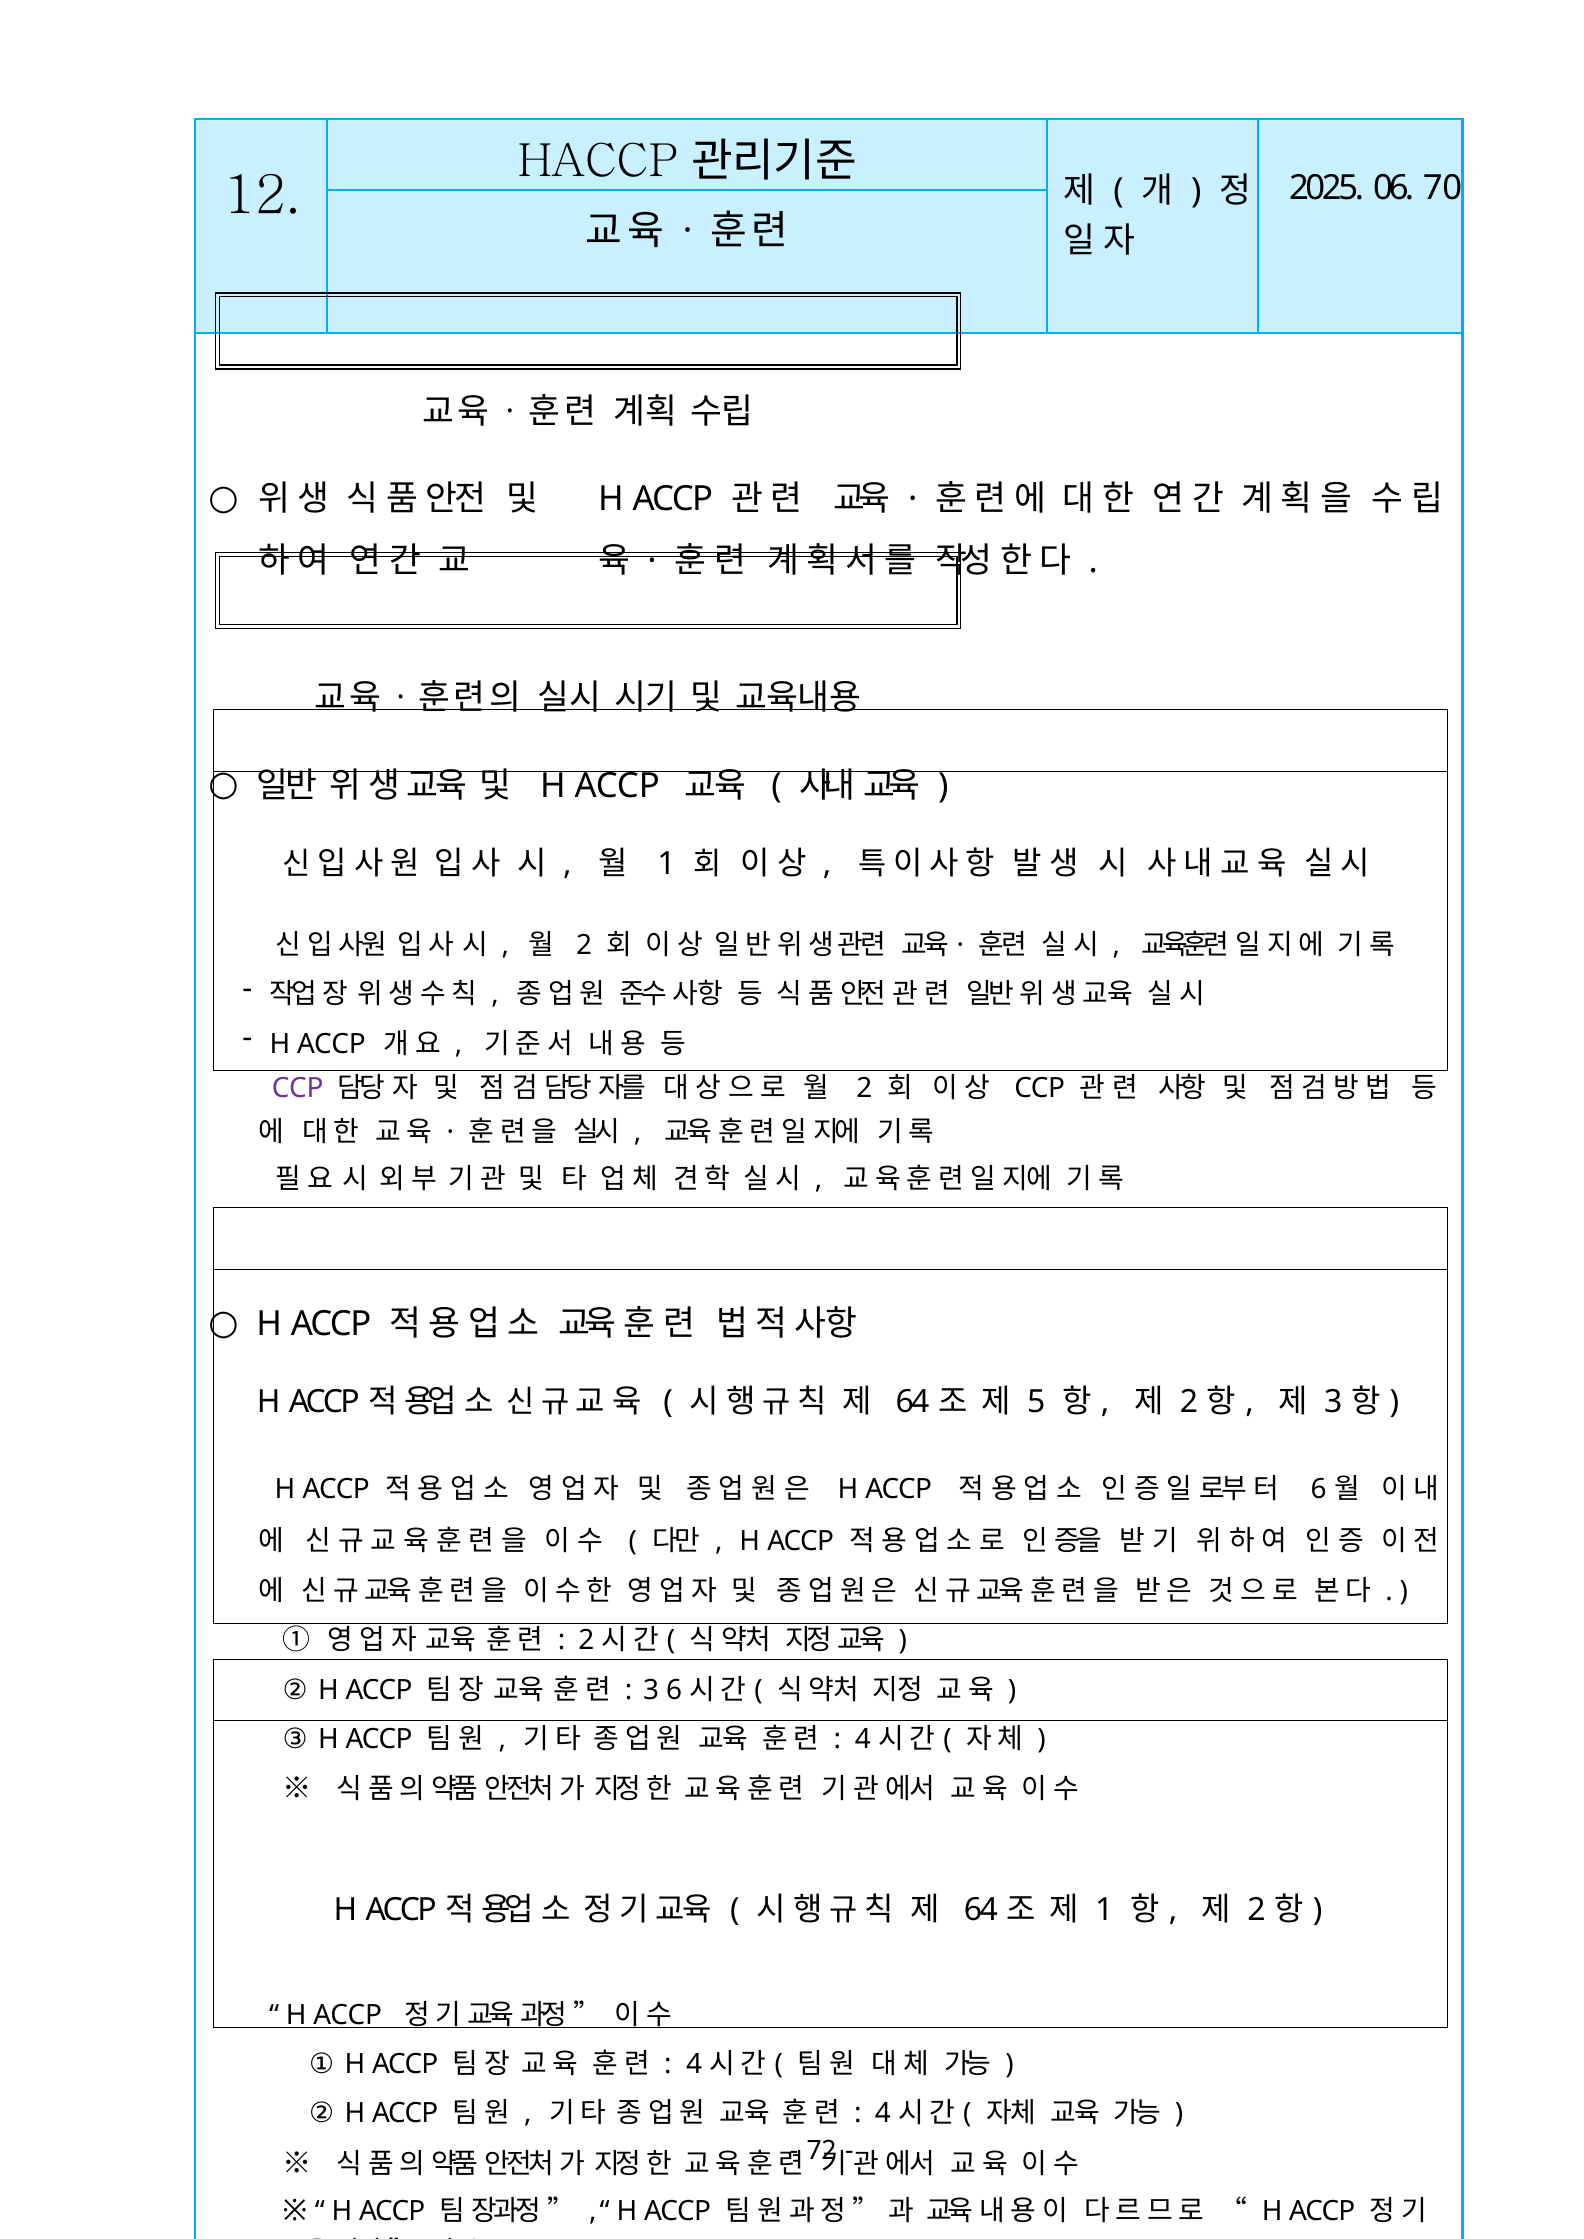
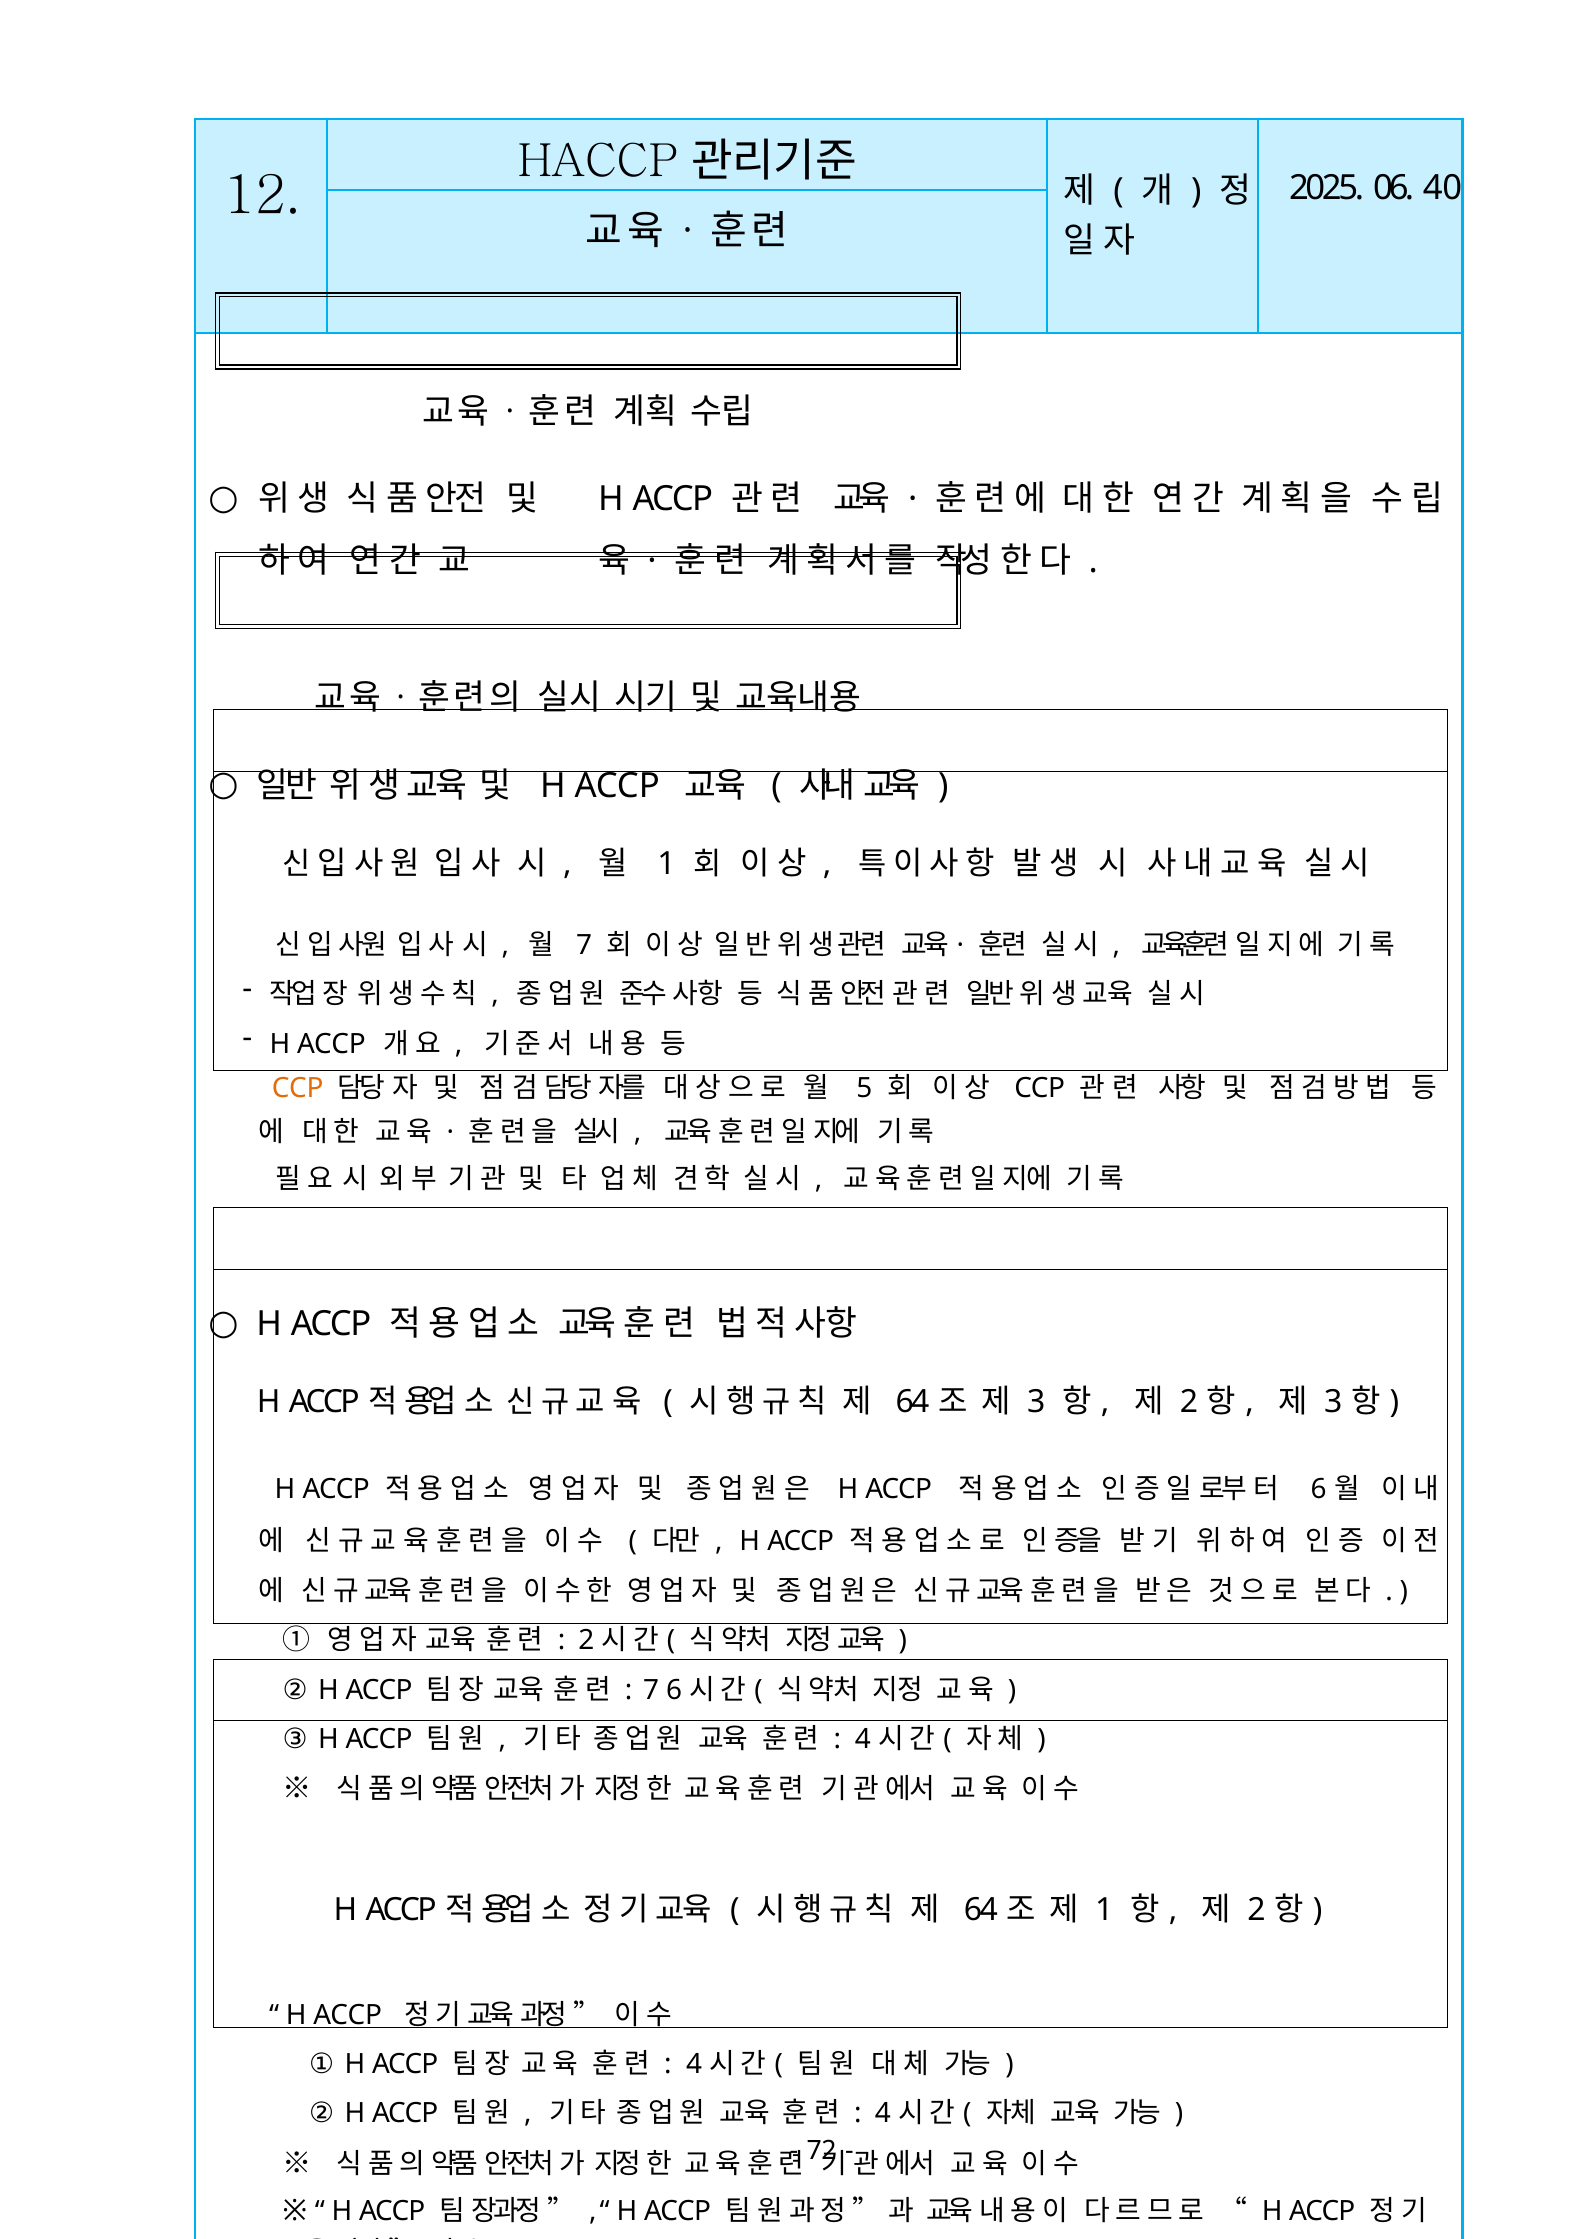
70: 70 -> 40
2 at (584, 945): 2 -> 7
CCP at (298, 1089) colour: purple -> orange
2 at (864, 1089): 2 -> 5
5 at (1036, 1402): 5 -> 3
3 at (651, 1690): 3 -> 7
